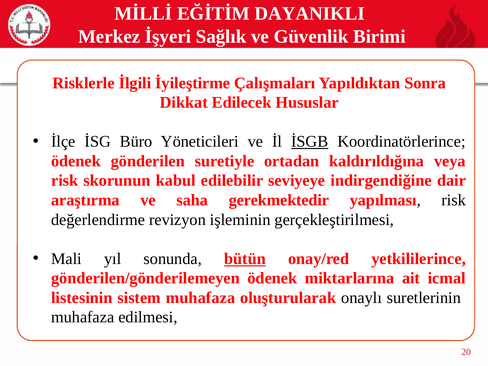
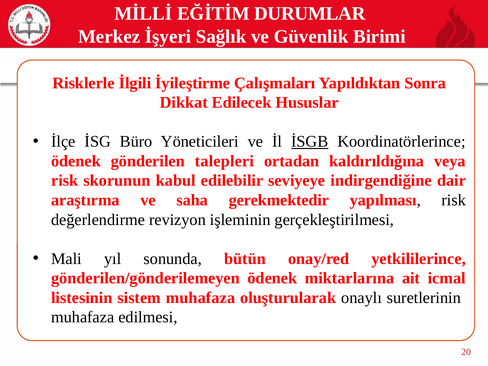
DAYANIKLI: DAYANIKLI -> DURUMLAR
suretiyle: suretiyle -> talepleri
bütün underline: present -> none
